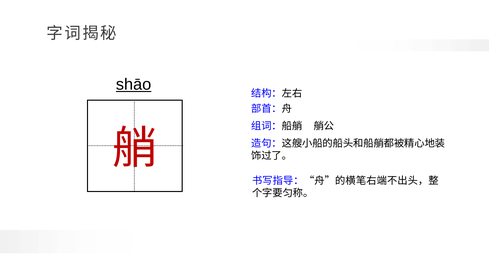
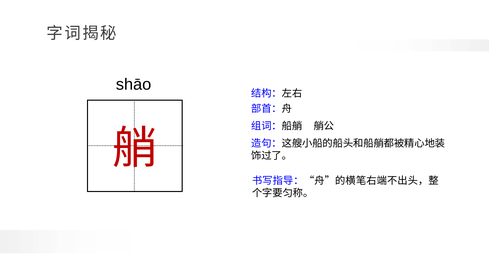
shāo underline: present -> none
